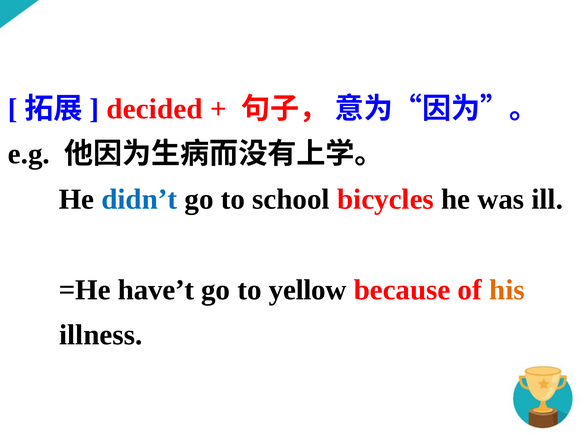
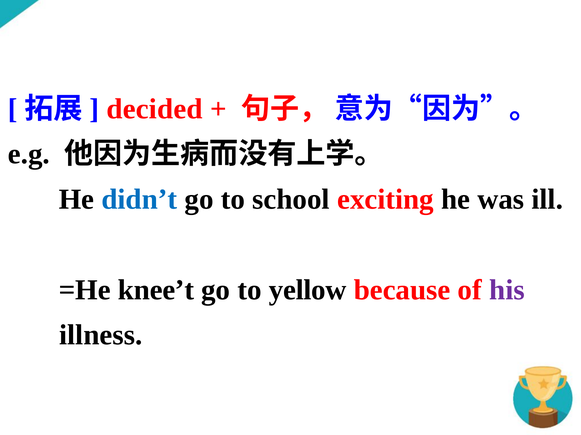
bicycles: bicycles -> exciting
have’t: have’t -> knee’t
his colour: orange -> purple
